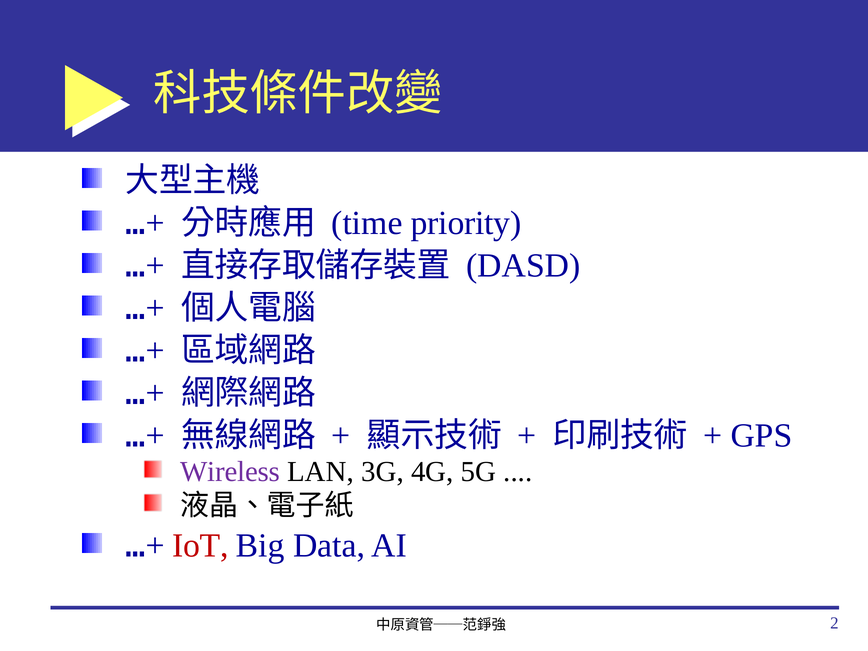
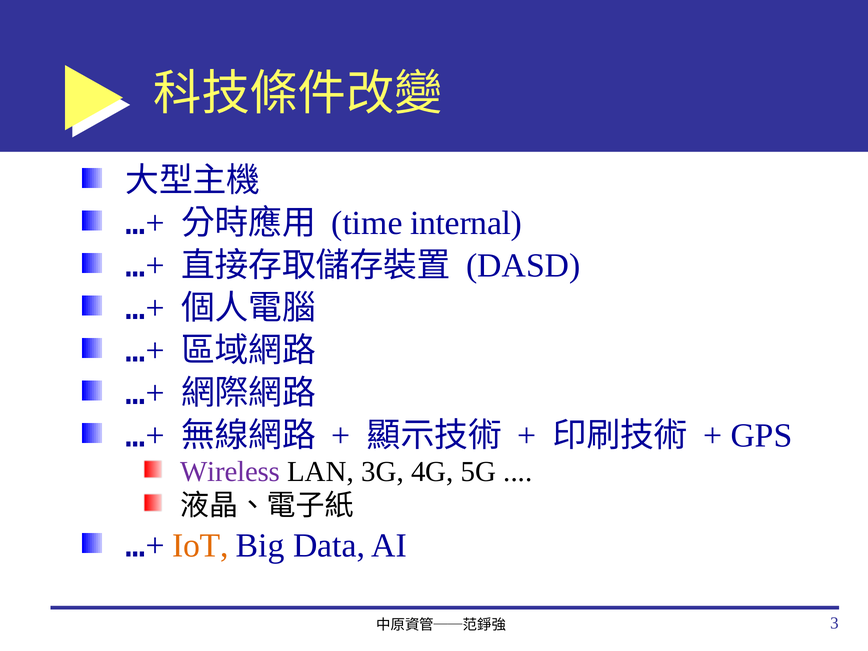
priority: priority -> internal
IoT colour: red -> orange
2: 2 -> 3
